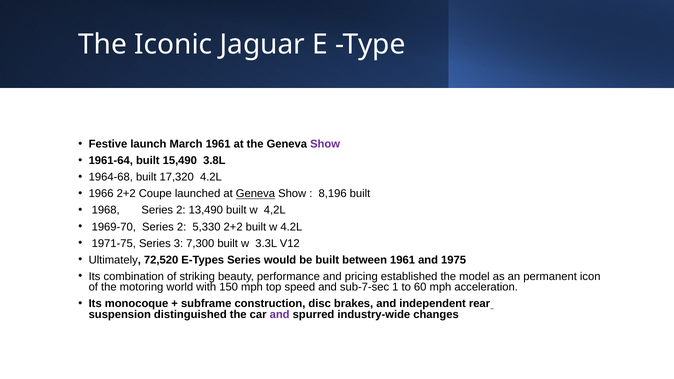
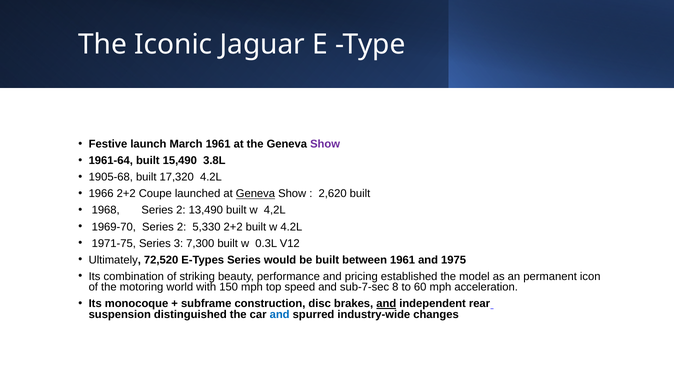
1964-68: 1964-68 -> 1905-68
8,196: 8,196 -> 2,620
3.3L: 3.3L -> 0.3L
1: 1 -> 8
and at (386, 304) underline: none -> present
and at (280, 315) colour: purple -> blue
